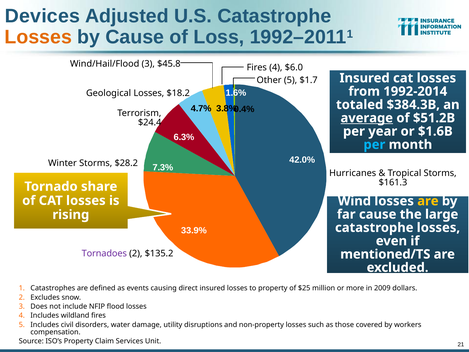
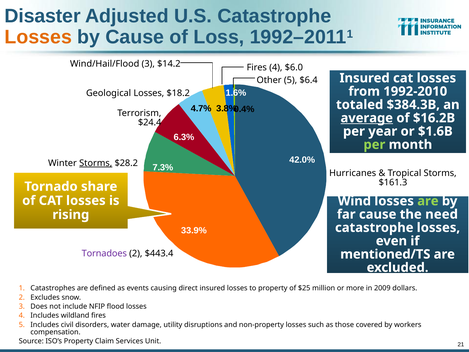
Devices: Devices -> Disaster
$45.8: $45.8 -> $14.2
$1.7: $1.7 -> $6.4
1992-2014: 1992-2014 -> 1992-2010
$51.2B: $51.2B -> $16.2B
per at (374, 145) colour: light blue -> light green
Storms at (96, 163) underline: none -> present
are at (428, 201) colour: yellow -> light green
large: large -> need
$135.2: $135.2 -> $443.4
